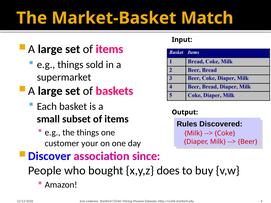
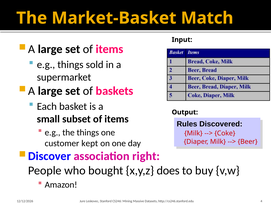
your: your -> kept
since: since -> right
